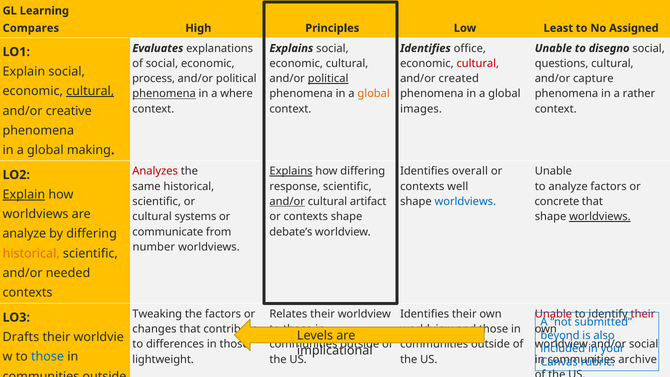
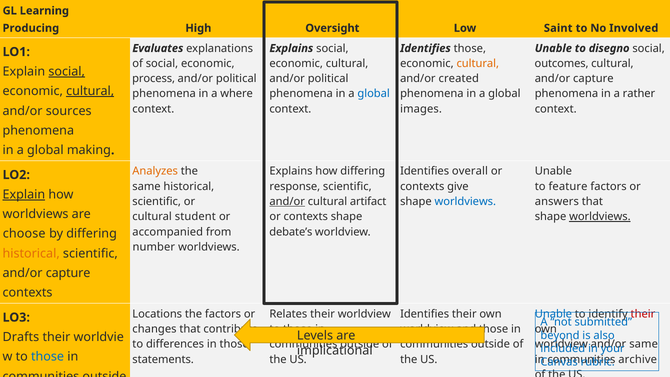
Compares: Compares -> Producing
Principles: Principles -> Oversight
Least: Least -> Saint
Assigned: Assigned -> Involved
Identifies office: office -> those
cultural at (478, 63) colour: red -> orange
questions: questions -> outcomes
social at (67, 72) underline: none -> present
political at (328, 79) underline: present -> none
phenomena at (164, 94) underline: present -> none
global at (374, 94) colour: orange -> blue
creative: creative -> sources
Analyzes colour: red -> orange
Explains at (291, 171) underline: present -> none
well: well -> give
to analyze: analyze -> feature
concrete: concrete -> answers
systems: systems -> student
communicate: communicate -> accompanied
analyze at (24, 234): analyze -> choose
needed at (68, 273): needed -> capture
Tweaking: Tweaking -> Locations
Unable at (553, 314) colour: red -> blue
social at (644, 344): social -> same
lightweight: lightweight -> statements
